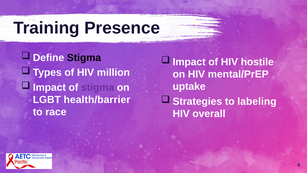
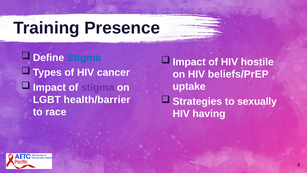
Stigma at (84, 58) colour: black -> blue
million: million -> cancer
mental/PrEP: mental/PrEP -> beliefs/PrEP
labeling: labeling -> sexually
overall: overall -> having
